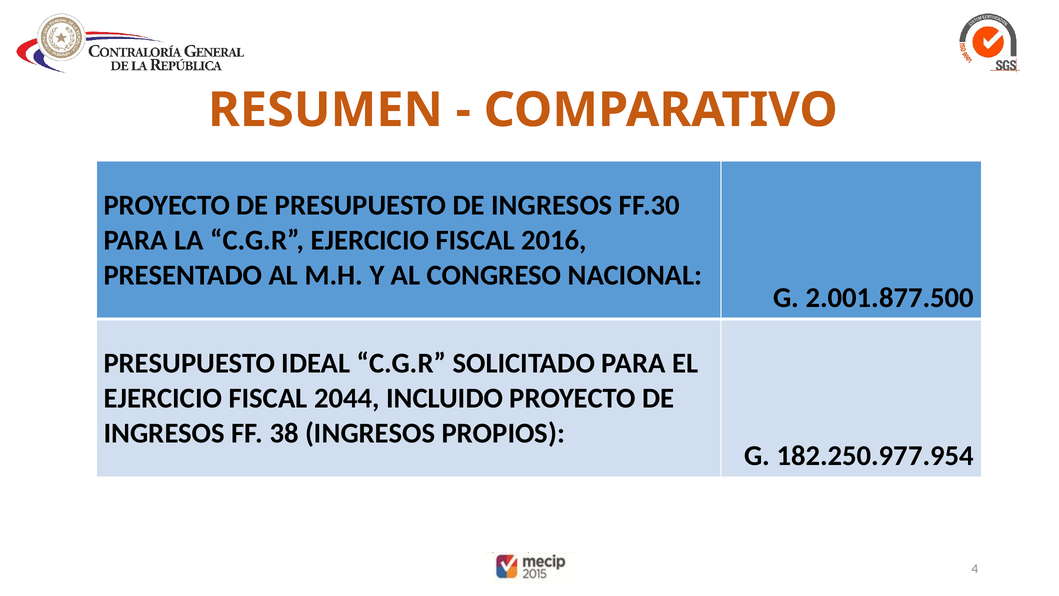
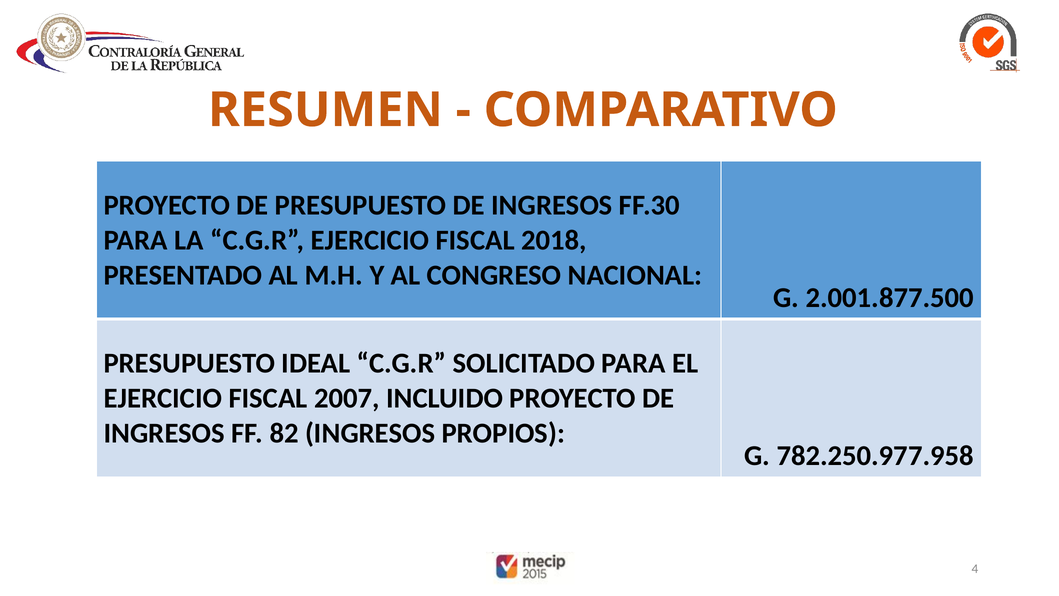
2016: 2016 -> 2018
2044: 2044 -> 2007
38: 38 -> 82
182.250.977.954: 182.250.977.954 -> 782.250.977.958
